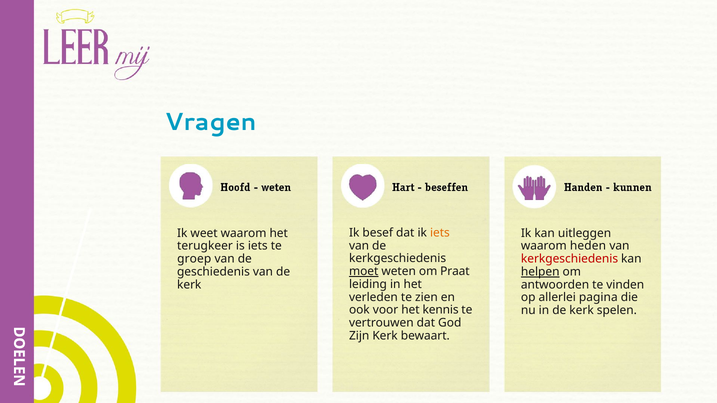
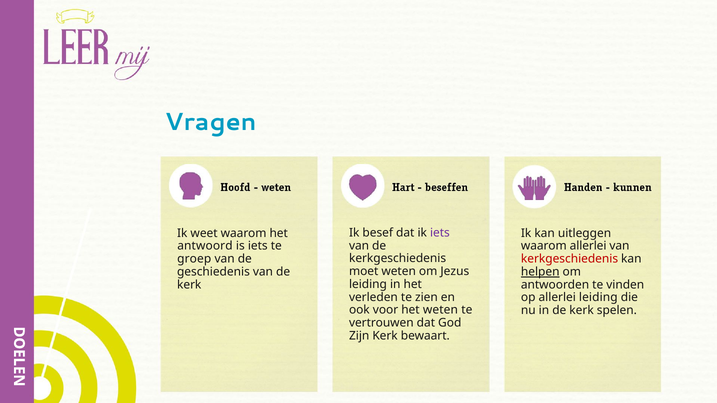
iets at (440, 233) colour: orange -> purple
terugkeer: terugkeer -> antwoord
waarom heden: heden -> allerlei
moet underline: present -> none
Praat: Praat -> Jezus
allerlei pagina: pagina -> leiding
het kennis: kennis -> weten
